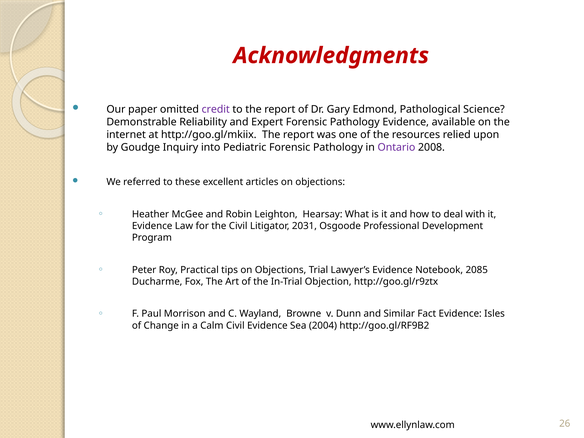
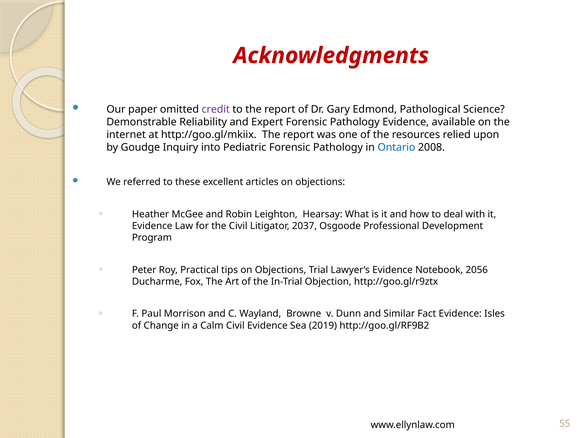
Ontario colour: purple -> blue
2031: 2031 -> 2037
2085: 2085 -> 2056
2004: 2004 -> 2019
26: 26 -> 55
